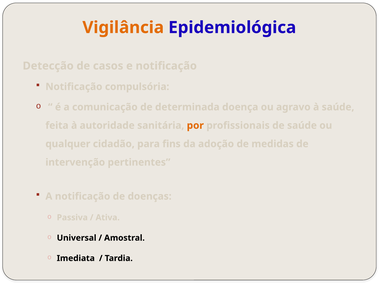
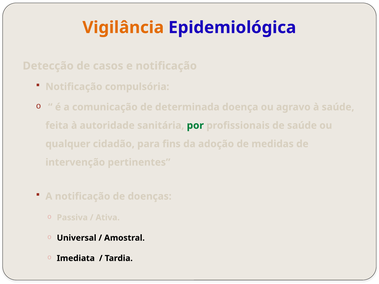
por colour: orange -> green
